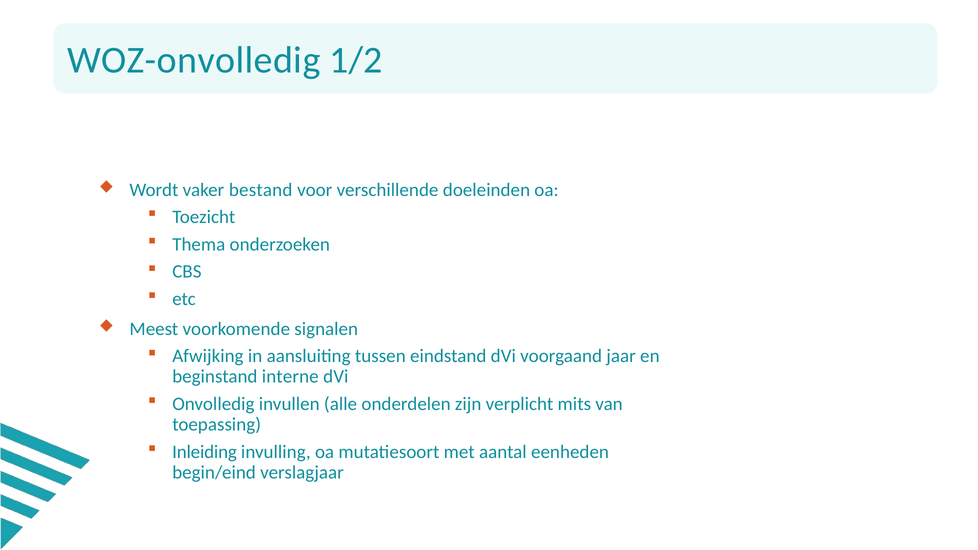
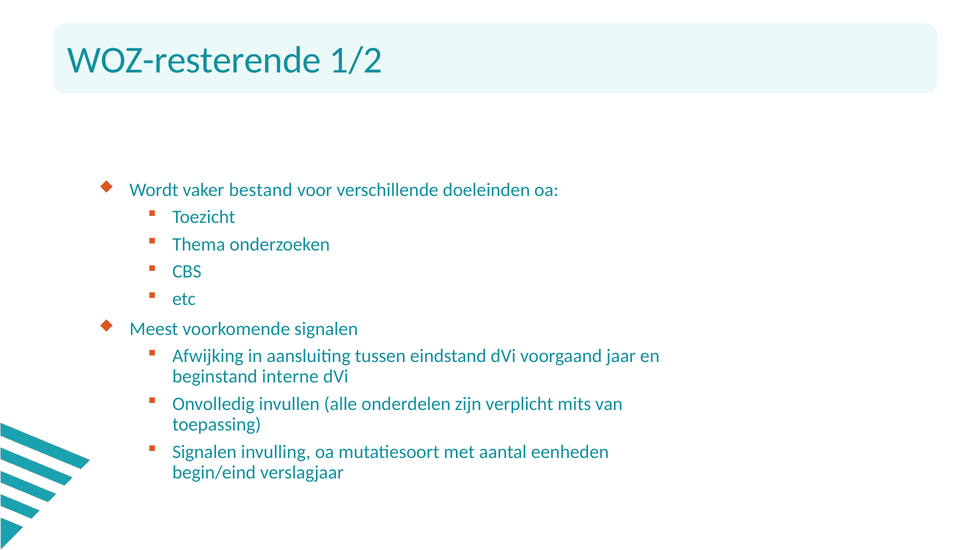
WOZ-onvolledig: WOZ-onvolledig -> WOZ-resterende
Inleiding at (205, 452): Inleiding -> Signalen
